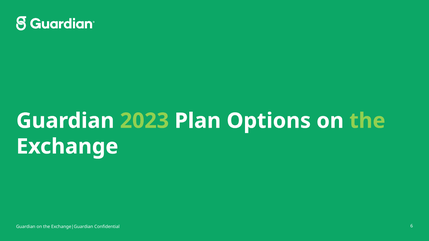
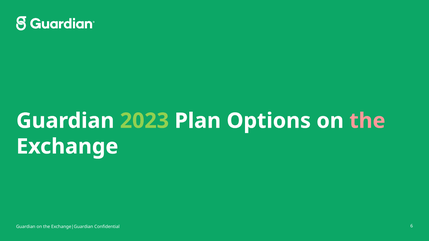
the at (367, 121) colour: light green -> pink
